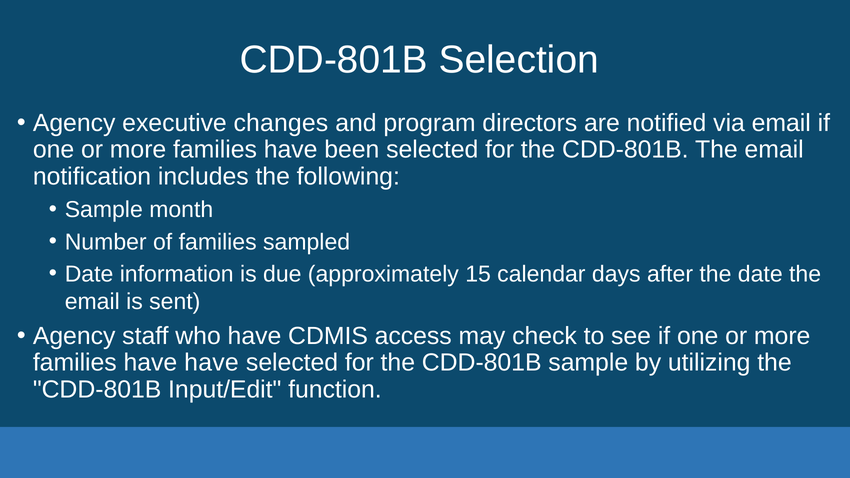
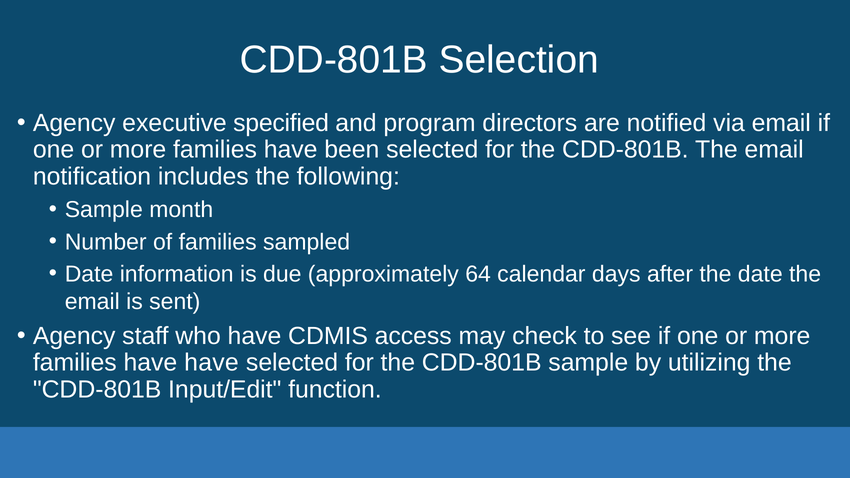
changes: changes -> specified
15: 15 -> 64
